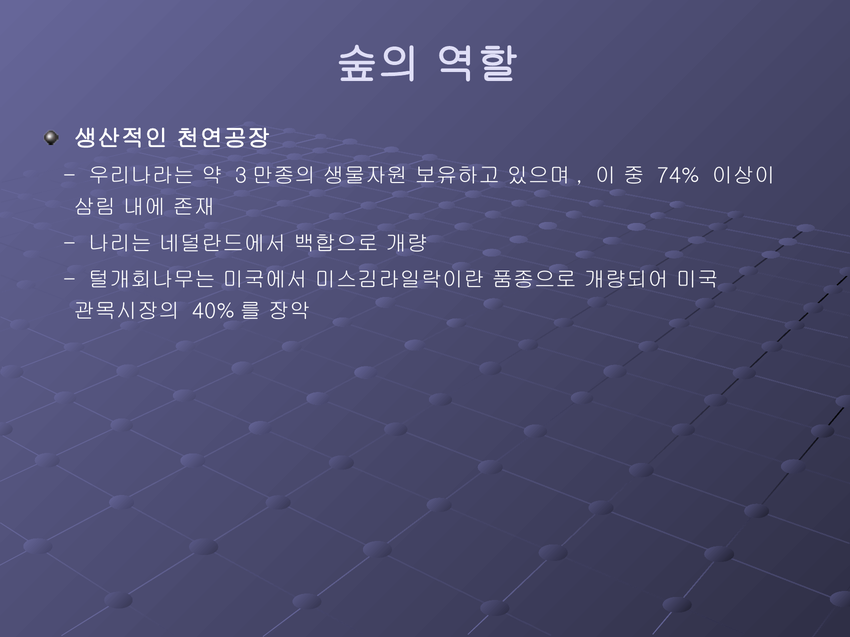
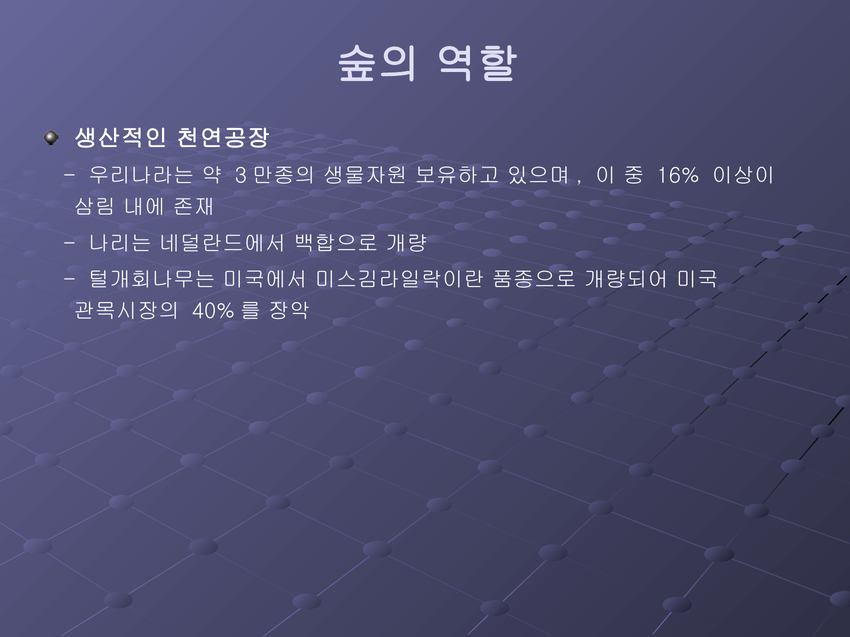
74%: 74% -> 16%
